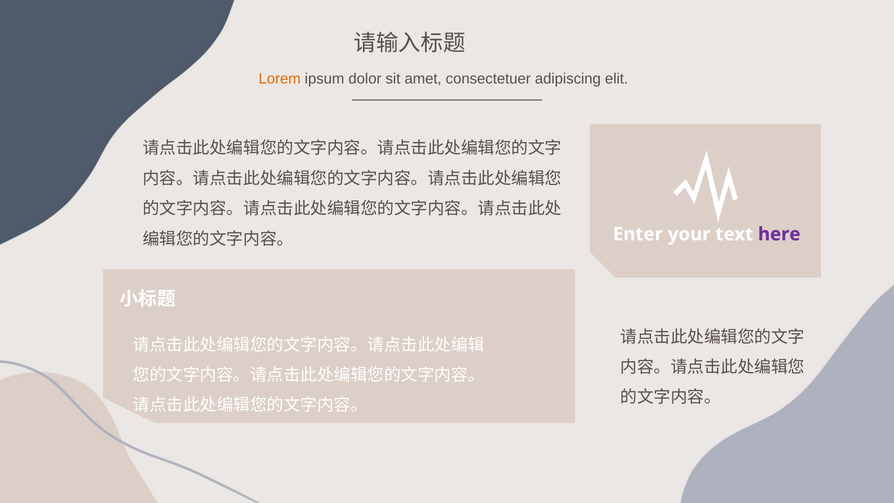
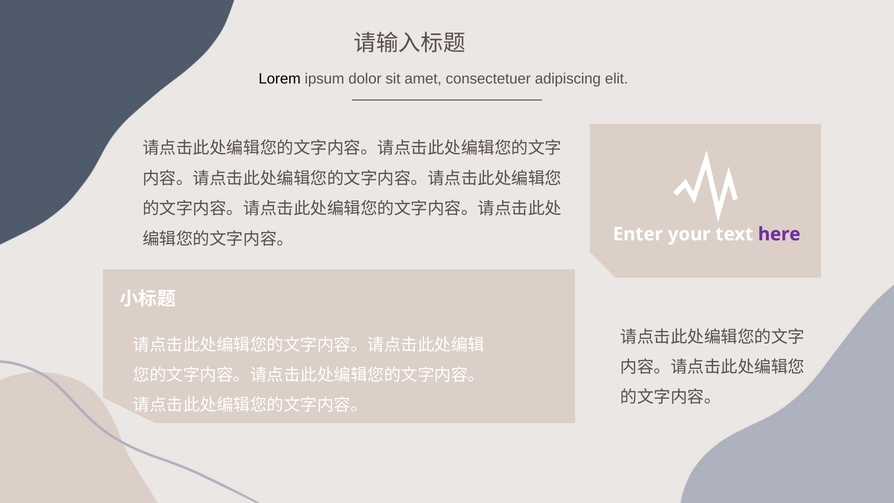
Lorem colour: orange -> black
